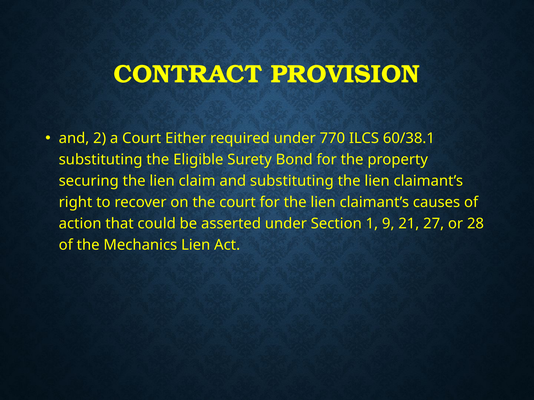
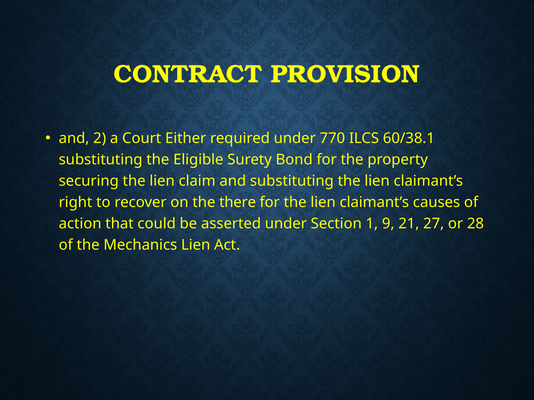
the court: court -> there
